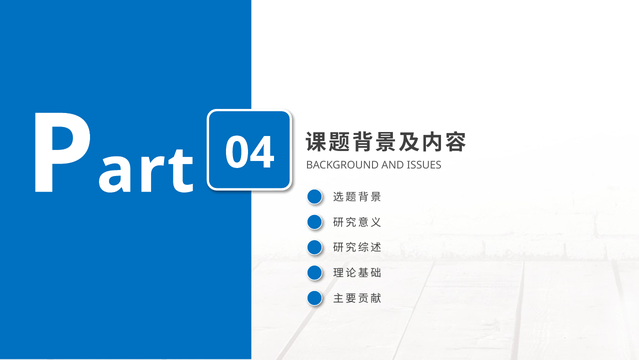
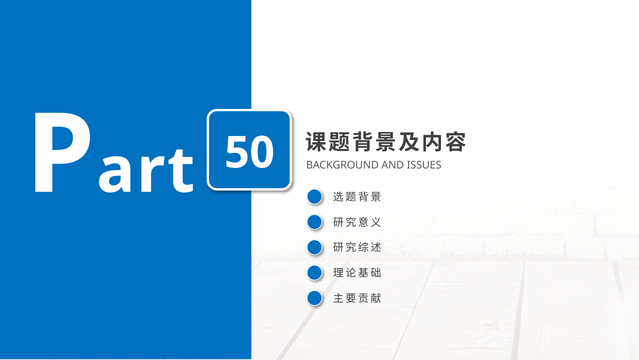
04: 04 -> 50
